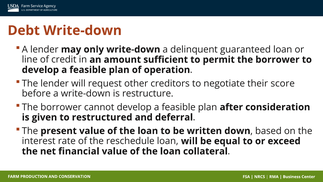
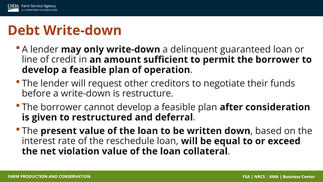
score: score -> funds
financial: financial -> violation
